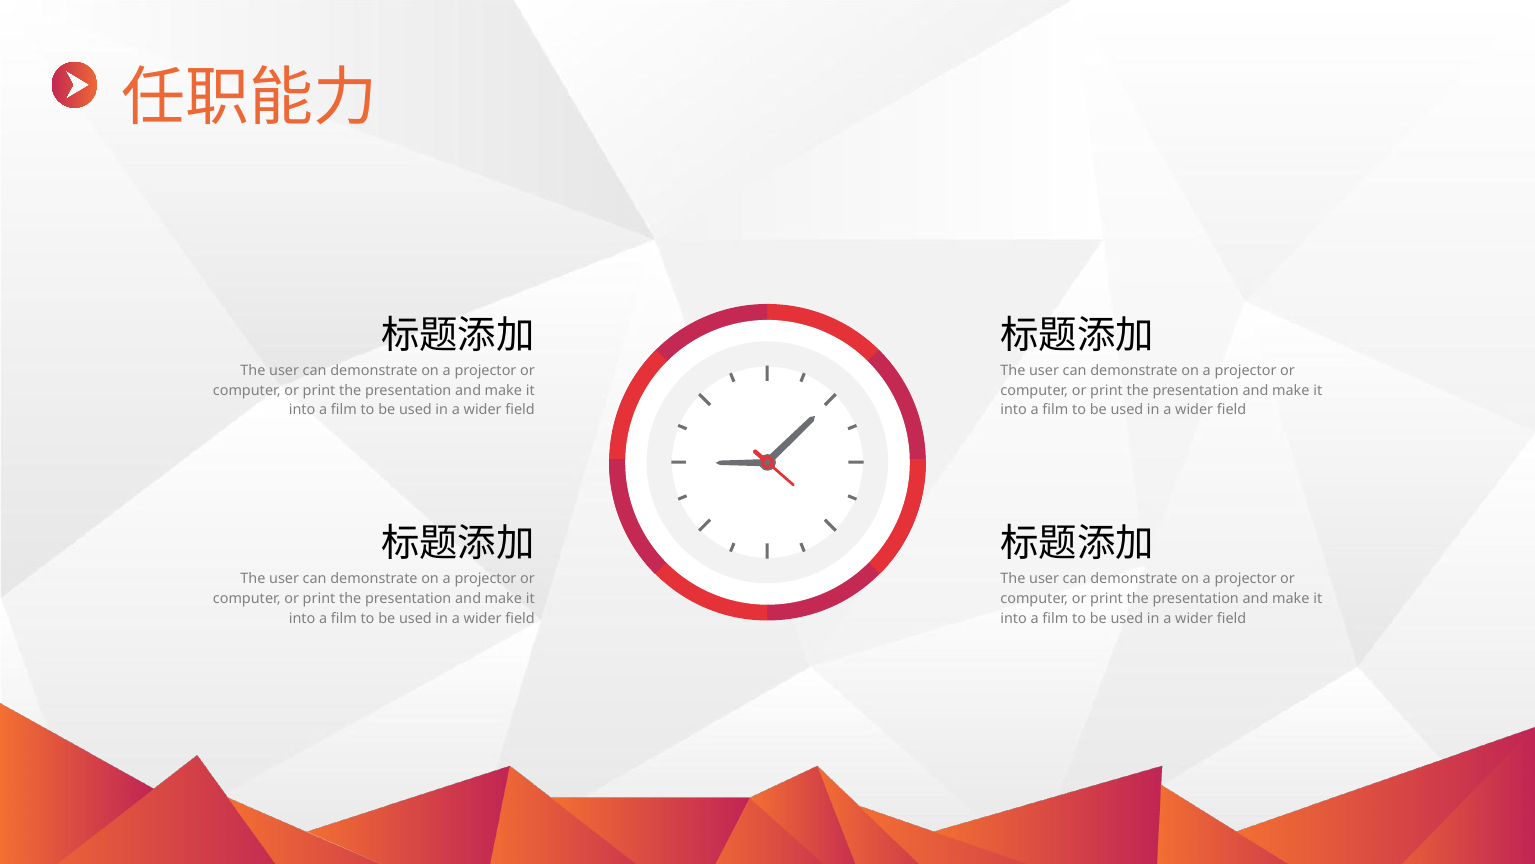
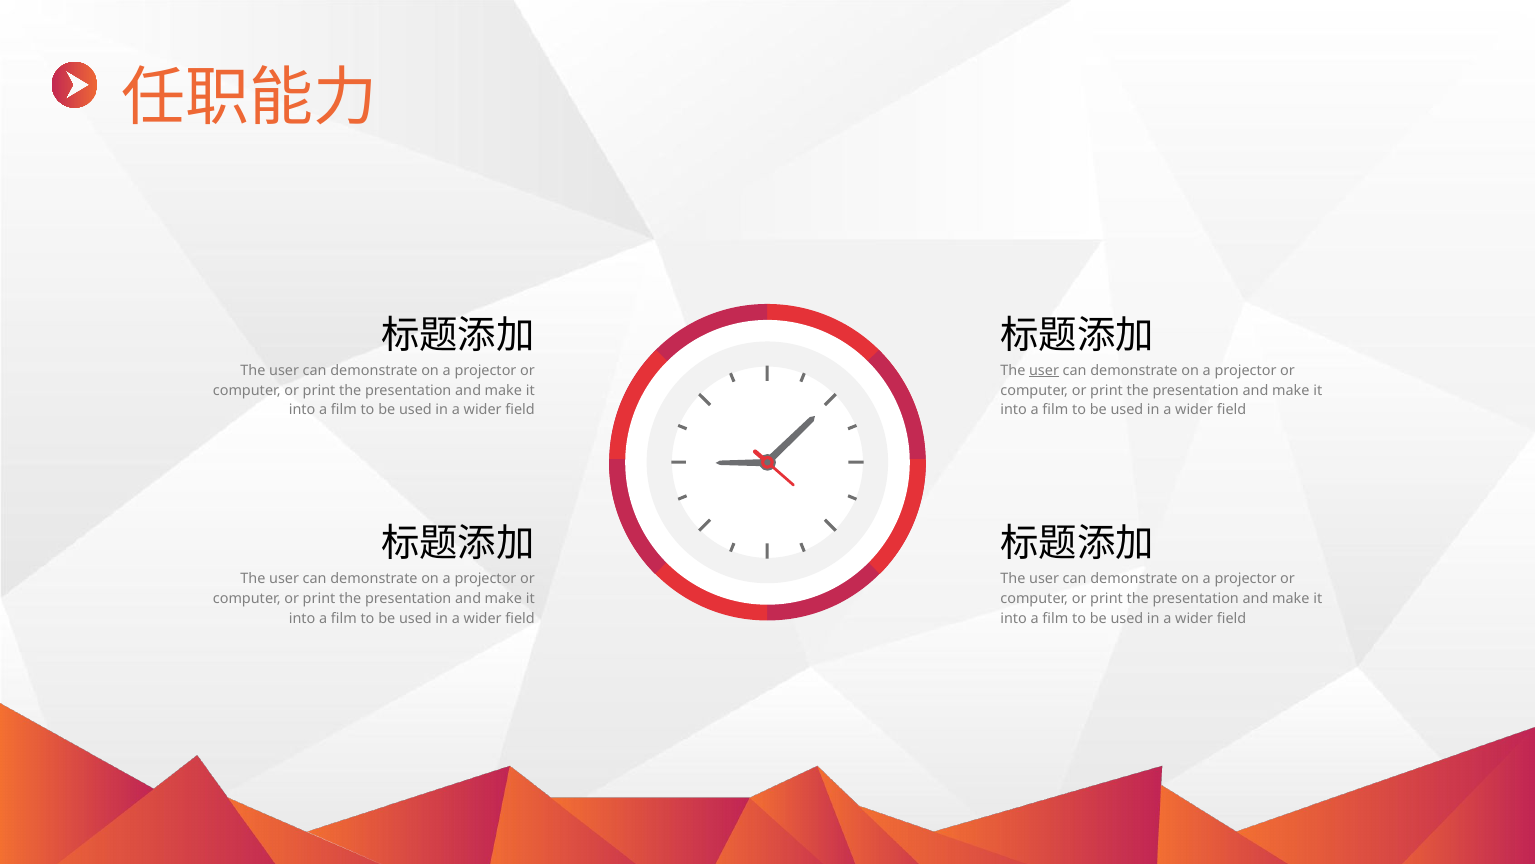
user at (1044, 370) underline: none -> present
